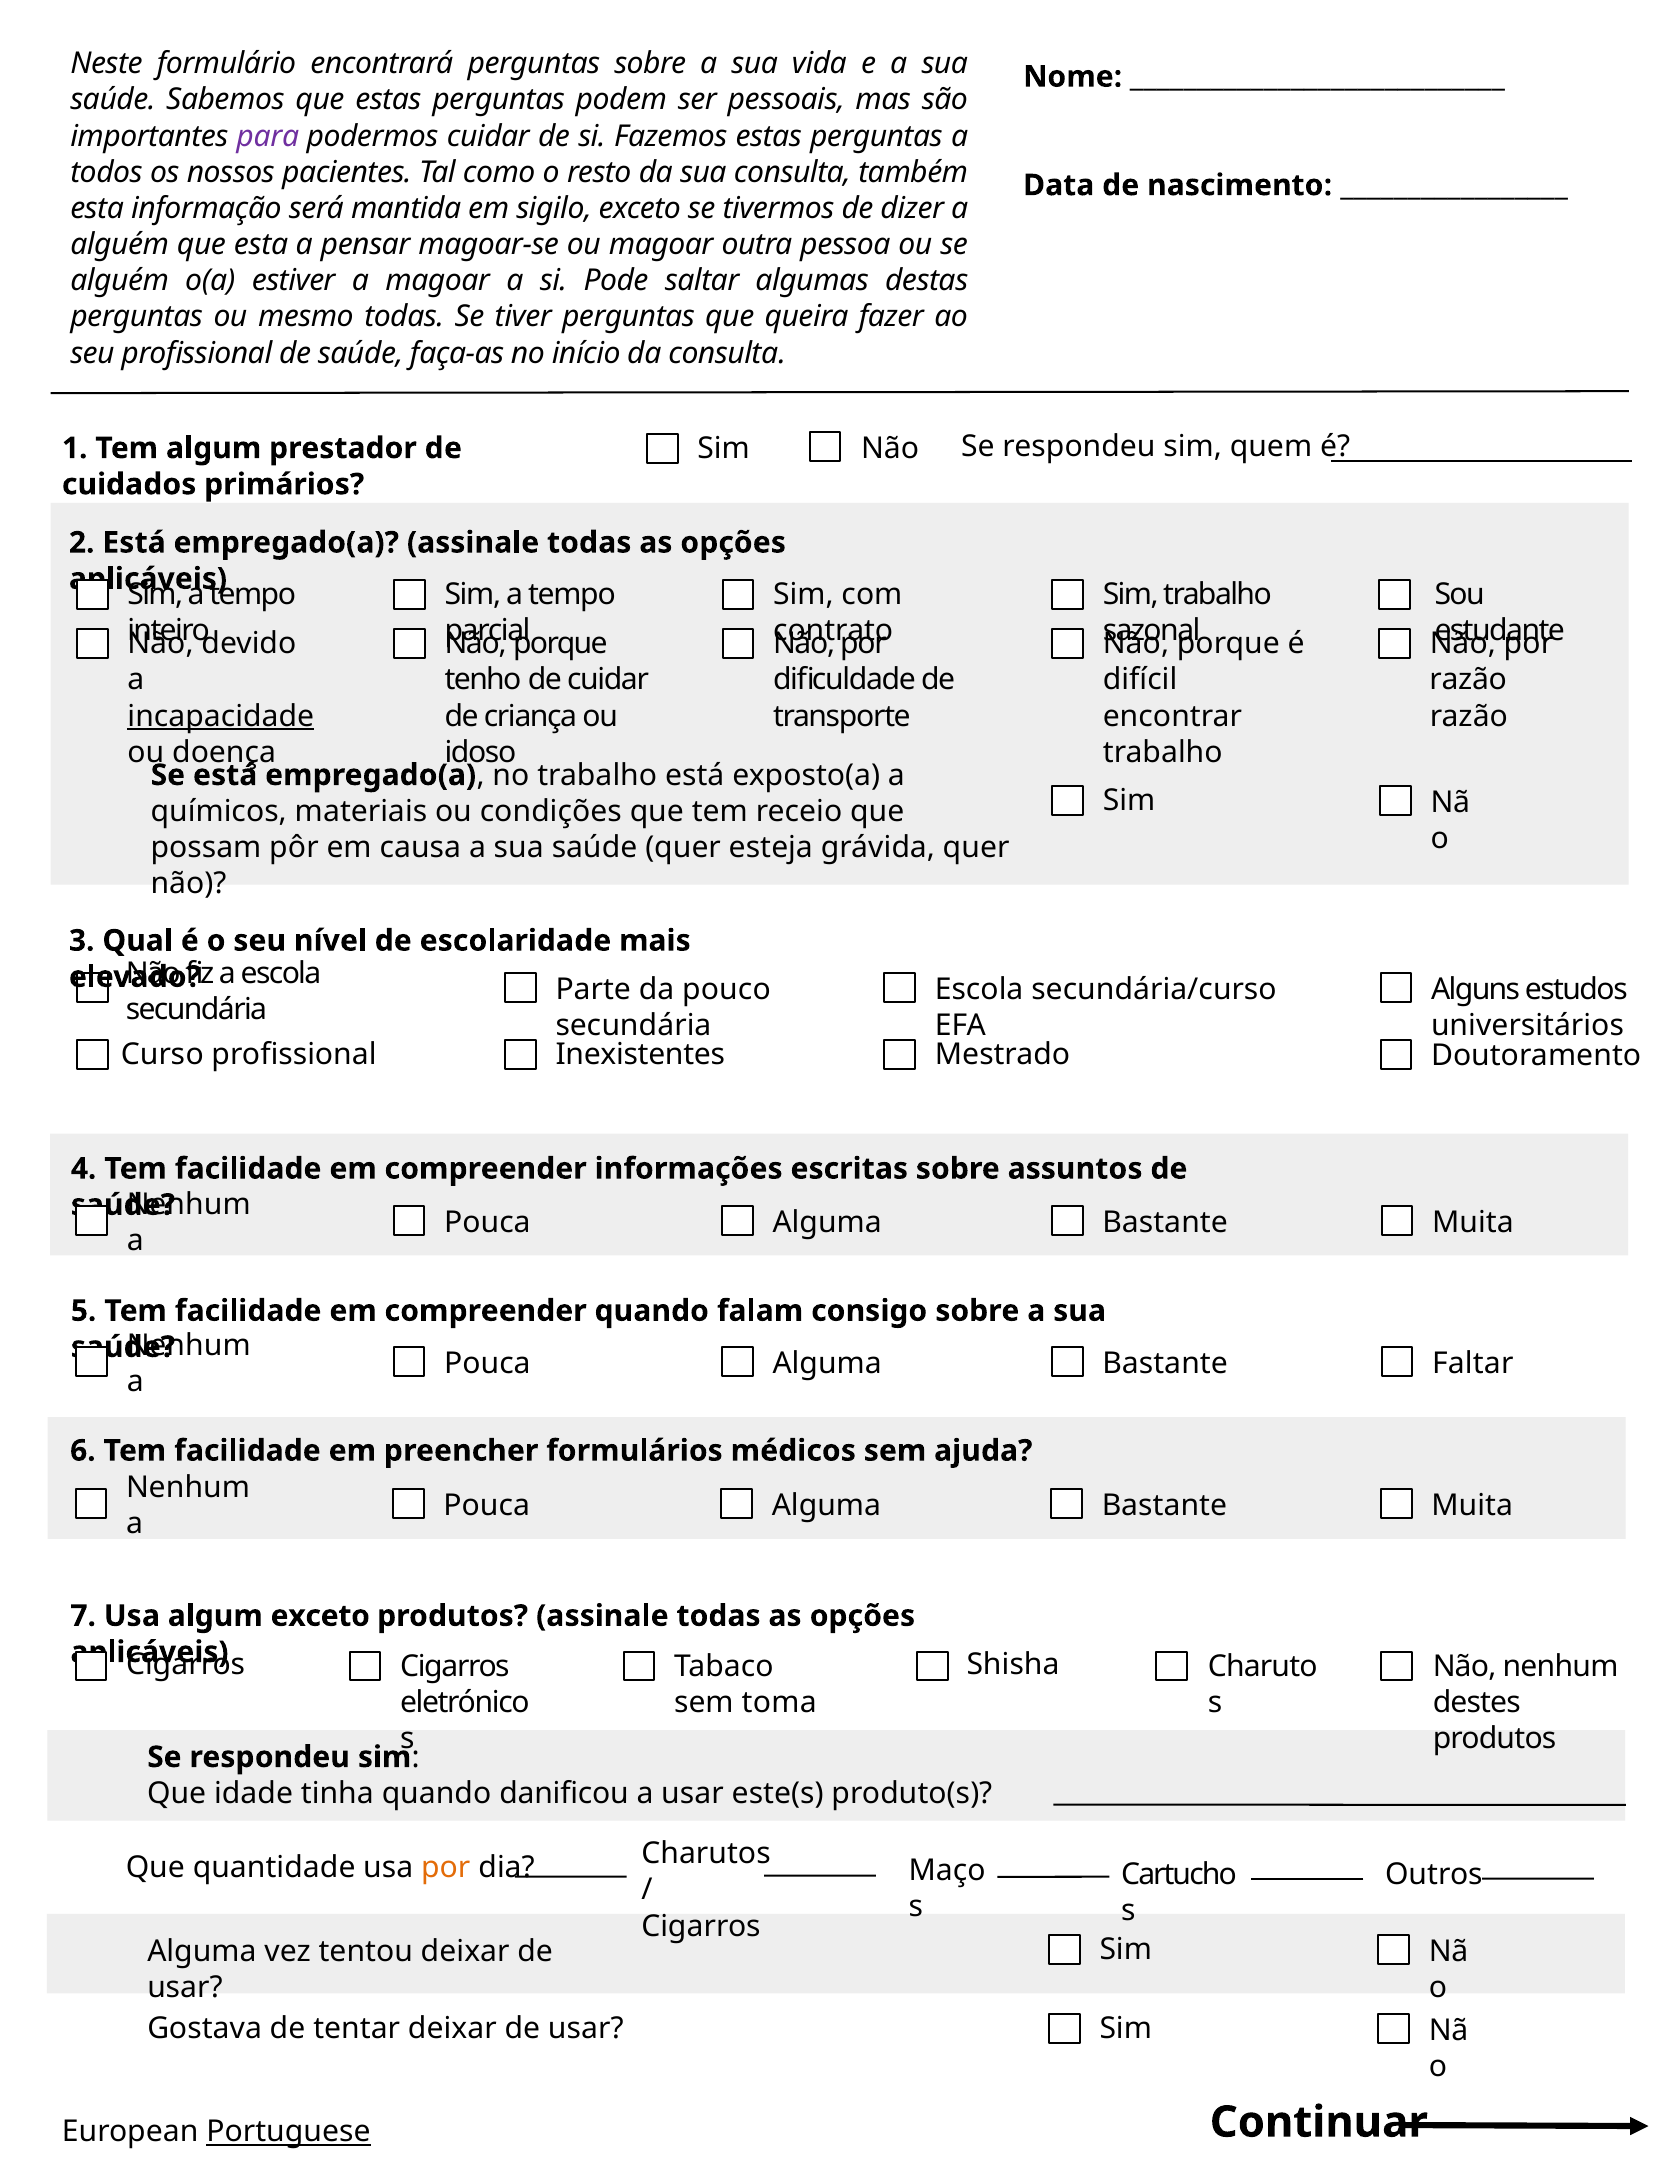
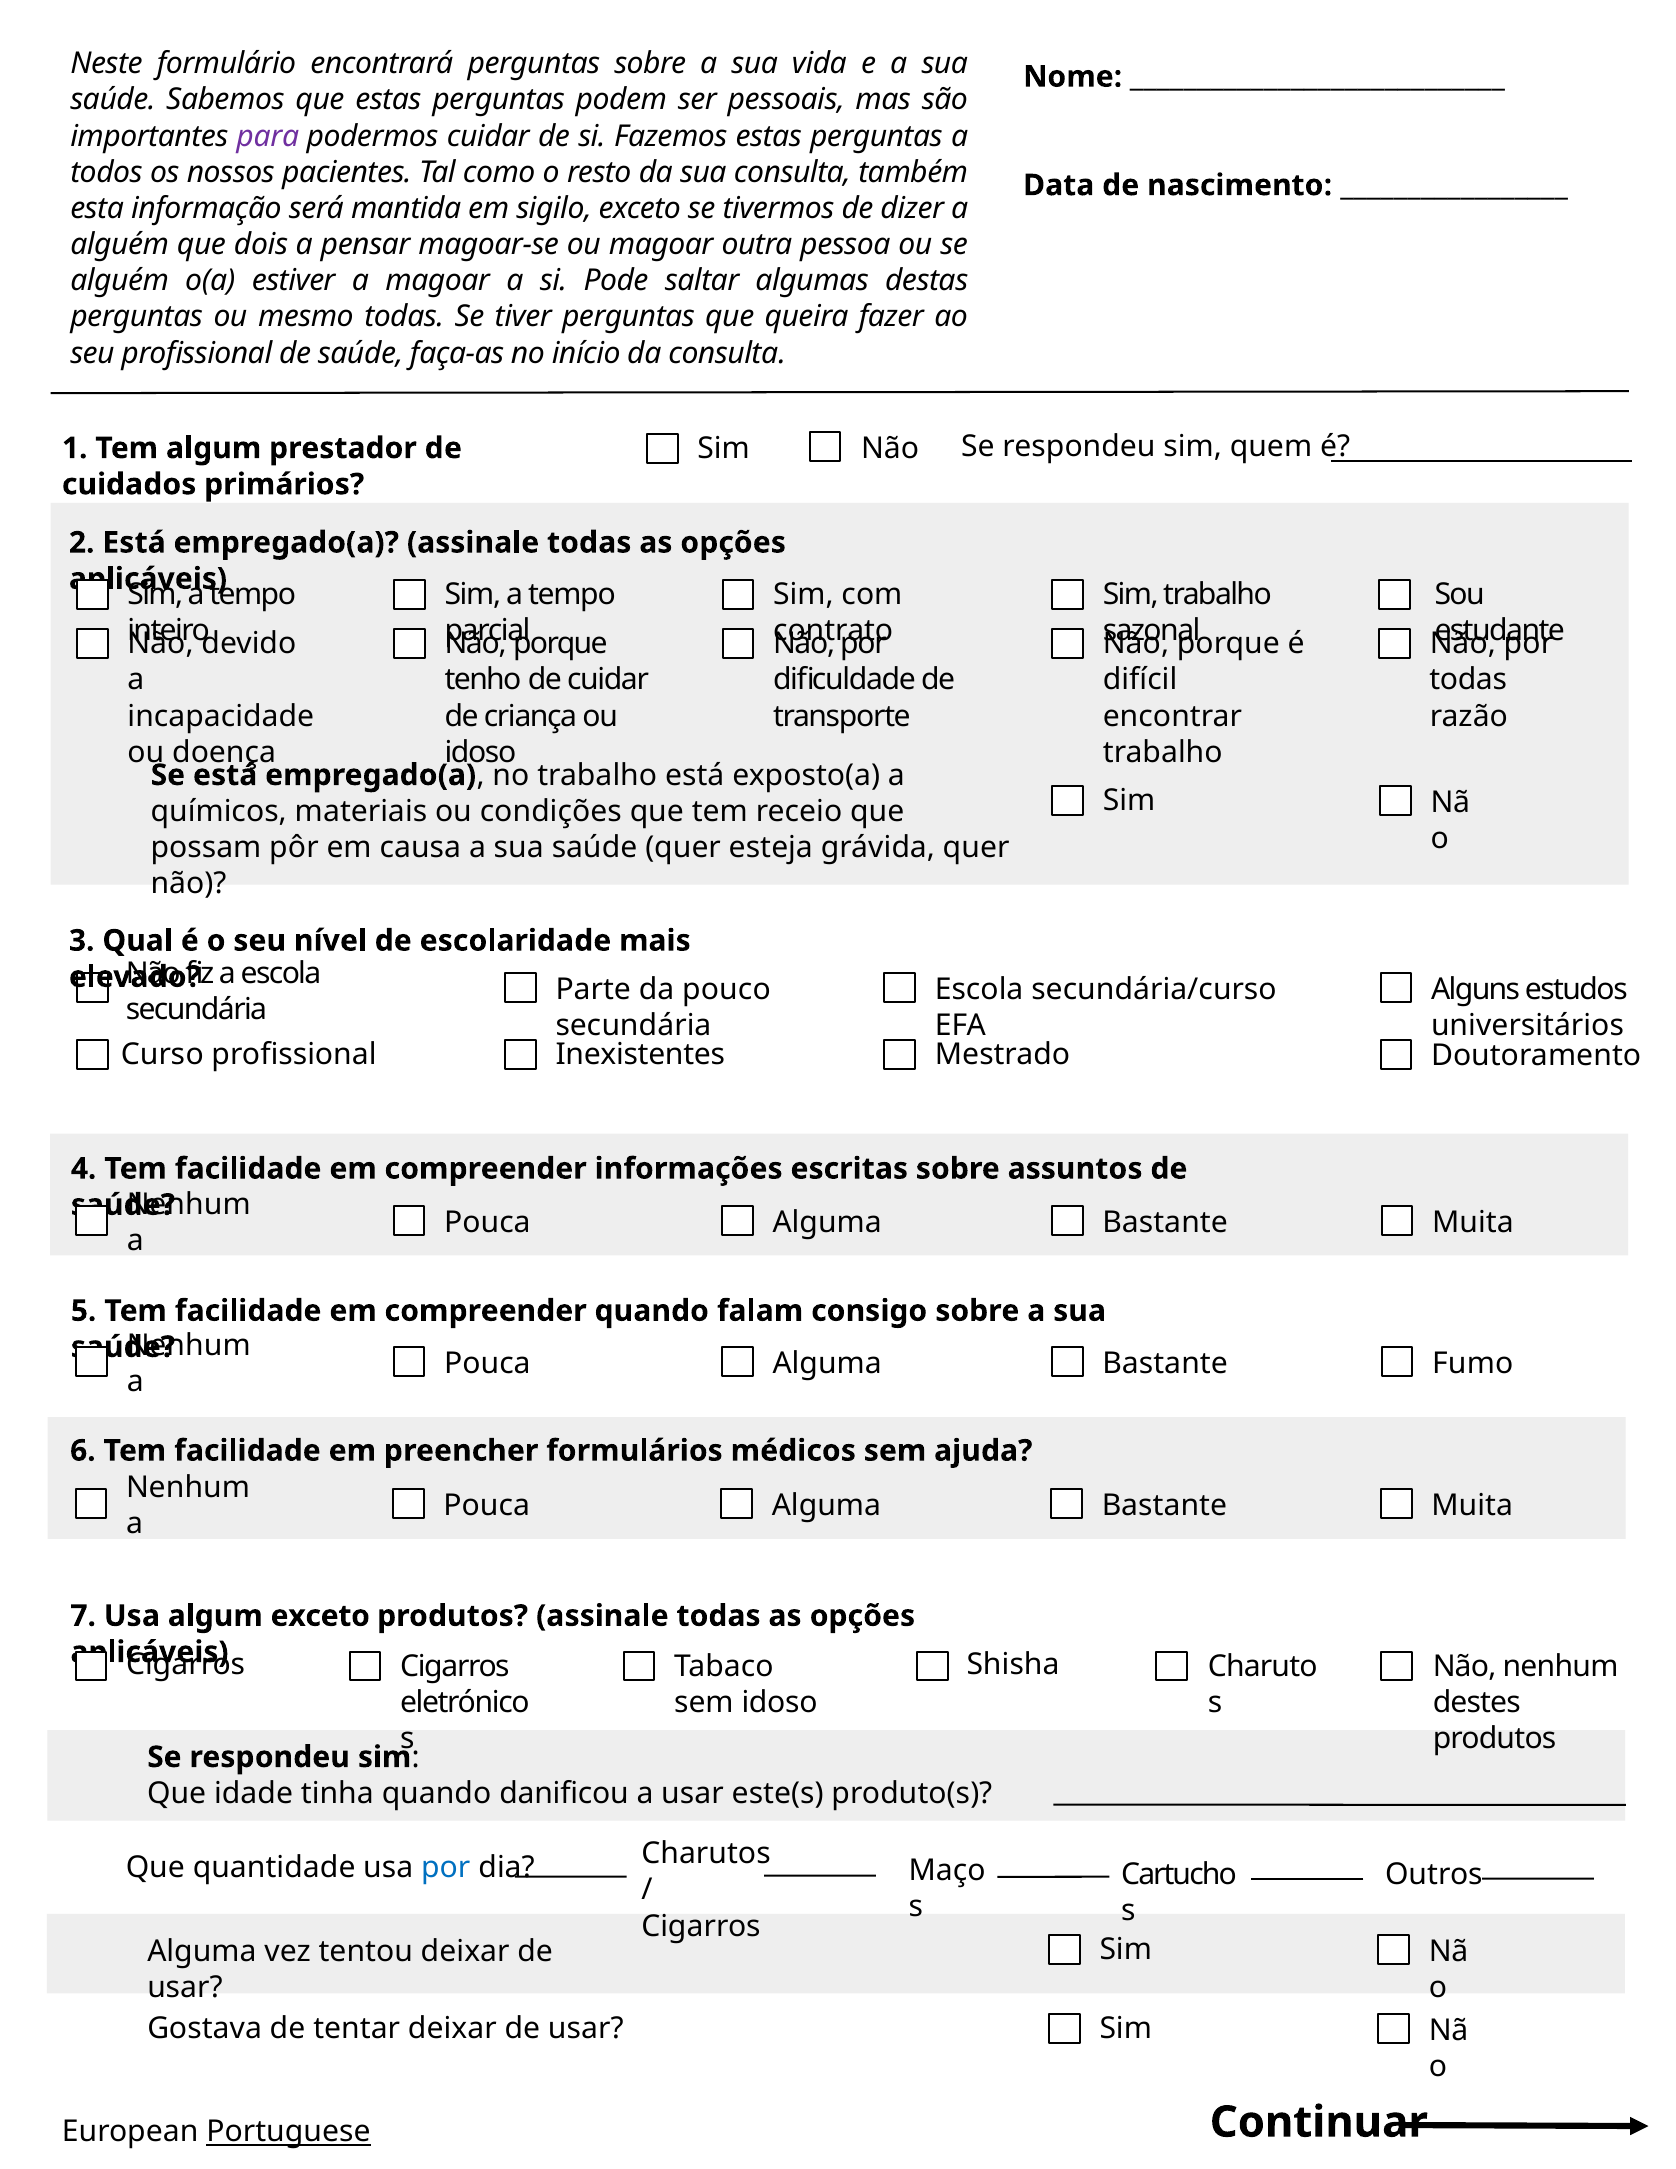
que esta: esta -> dois
razão at (1468, 680): razão -> todas
incapacidade underline: present -> none
Faltar: Faltar -> Fumo
sem toma: toma -> idoso
por at (446, 1867) colour: orange -> blue
